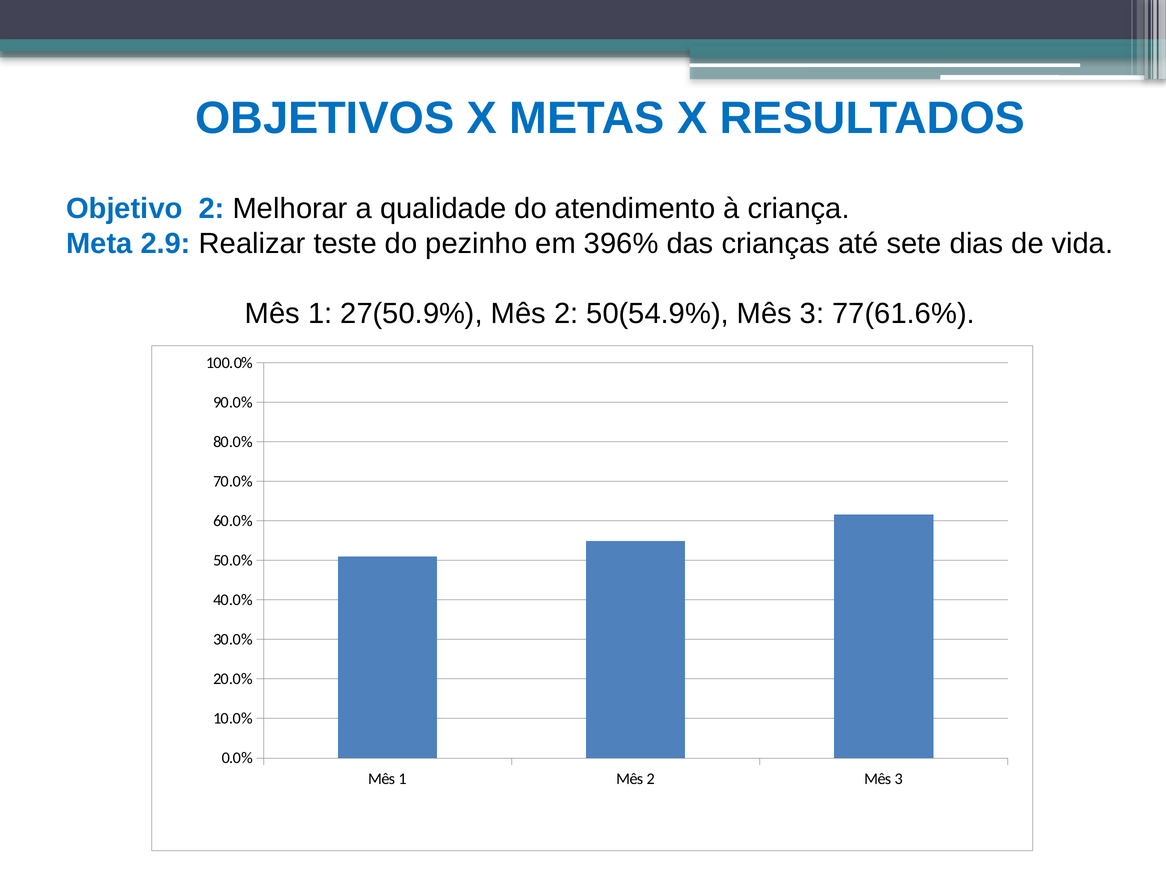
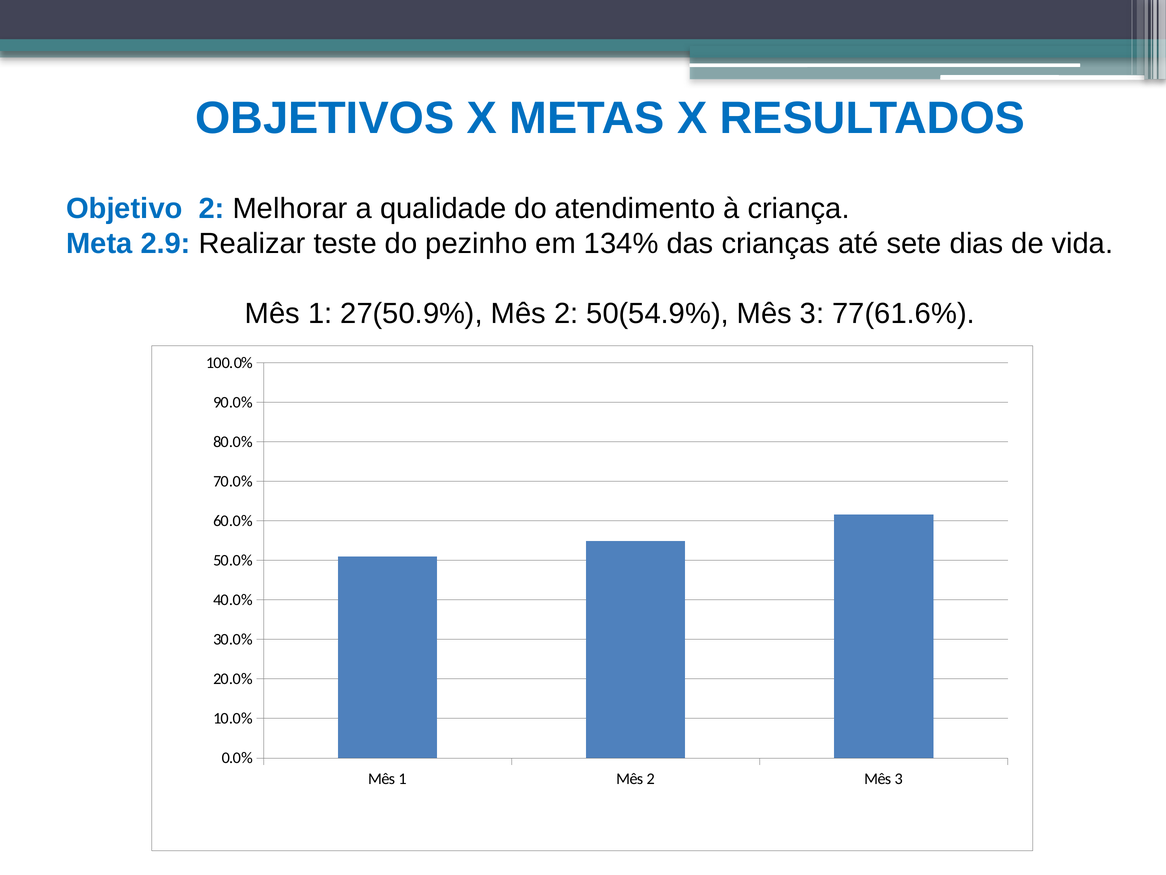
396%: 396% -> 134%
